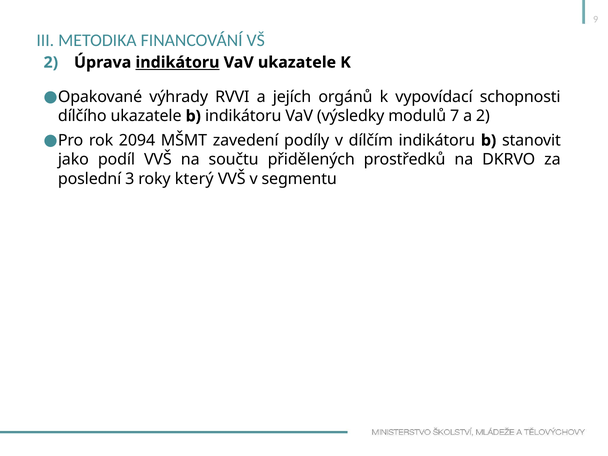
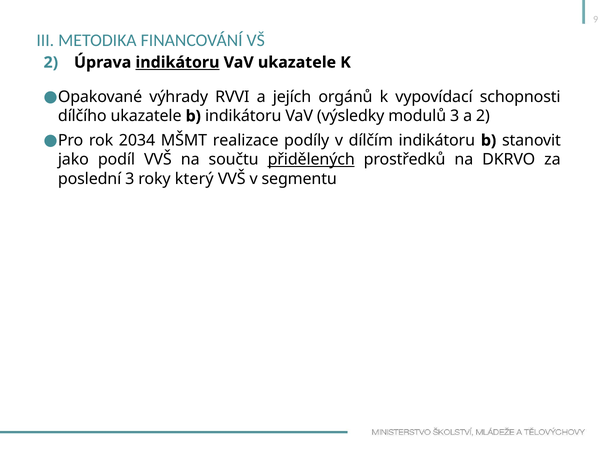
modulů 7: 7 -> 3
2094: 2094 -> 2034
zavedení: zavedení -> realizace
přidělených underline: none -> present
